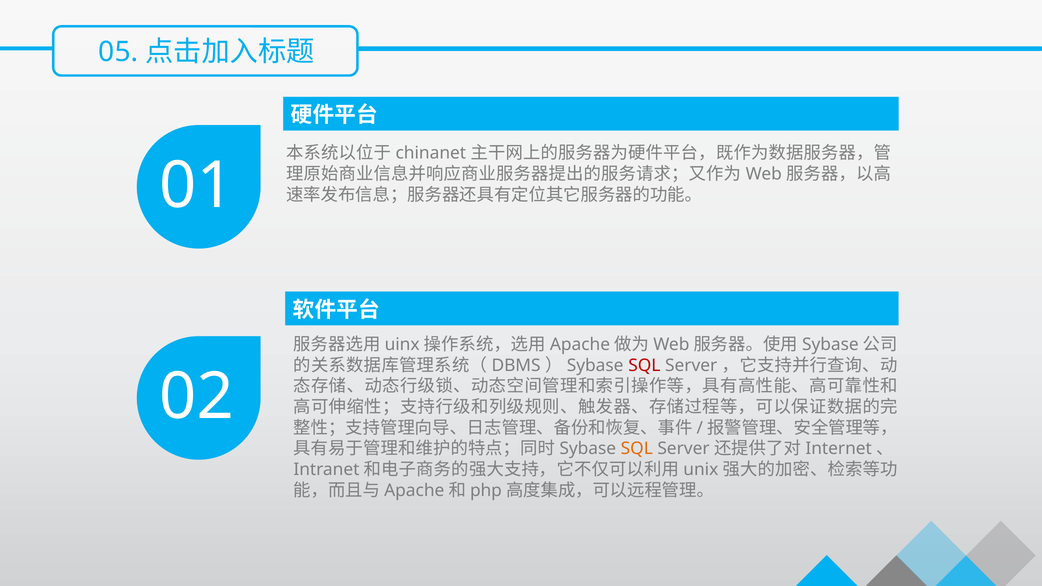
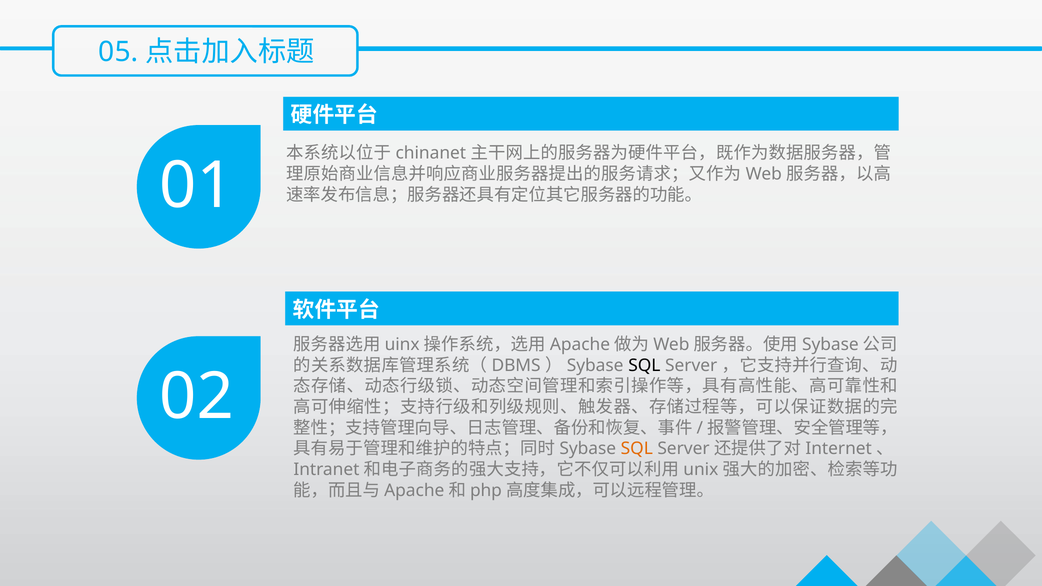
SQL at (644, 366) colour: red -> black
